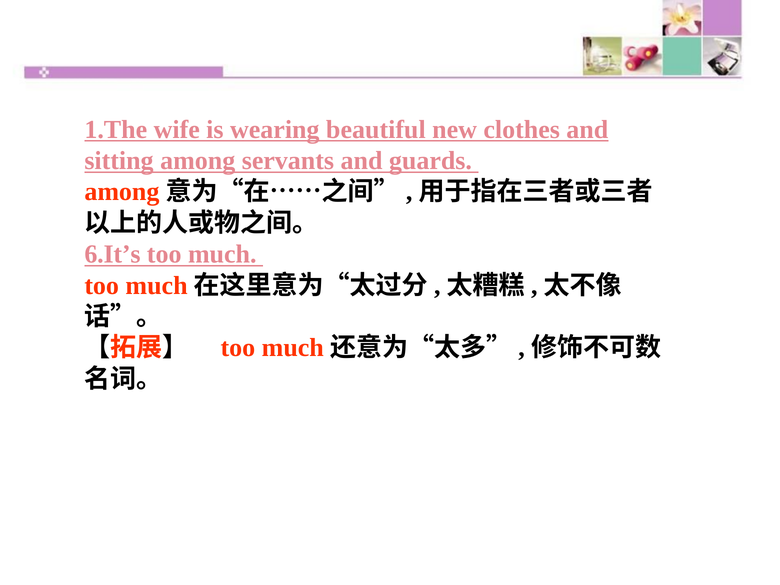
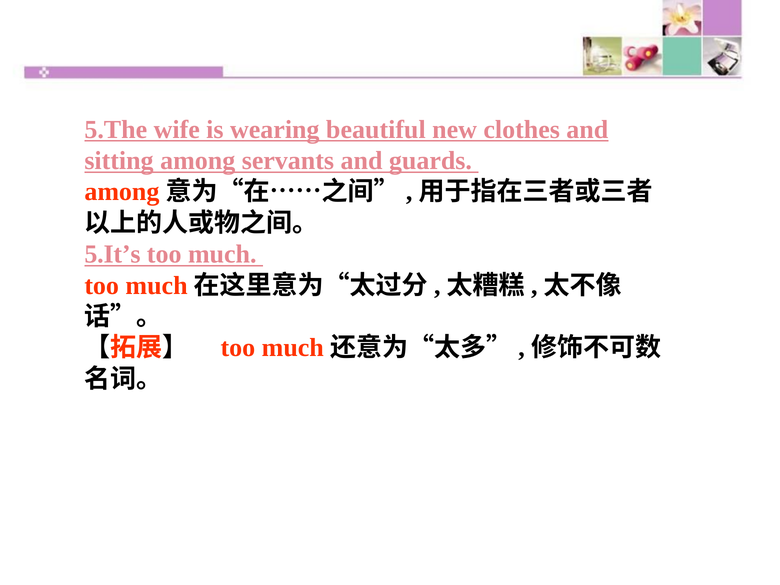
1.The: 1.The -> 5.The
6.It’s: 6.It’s -> 5.It’s
